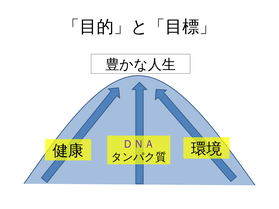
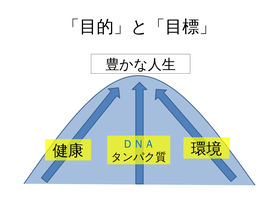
ＤＮＡ colour: purple -> blue
